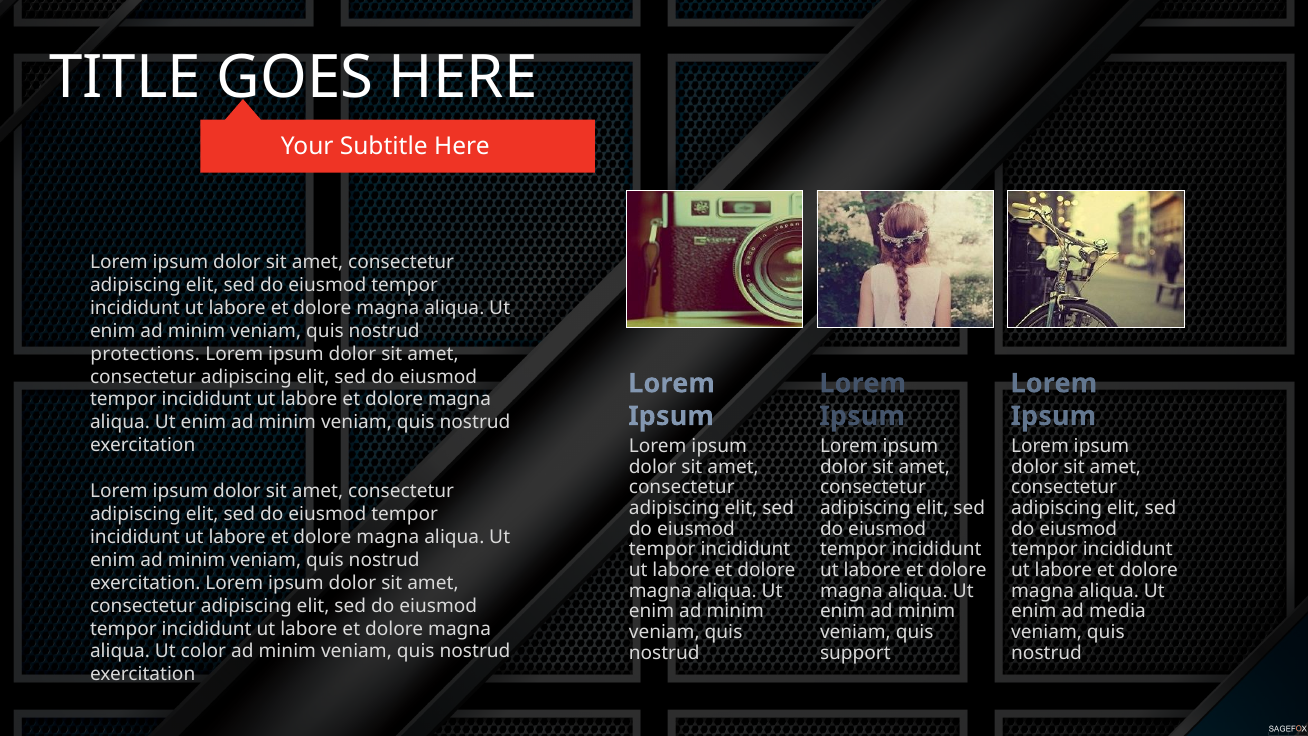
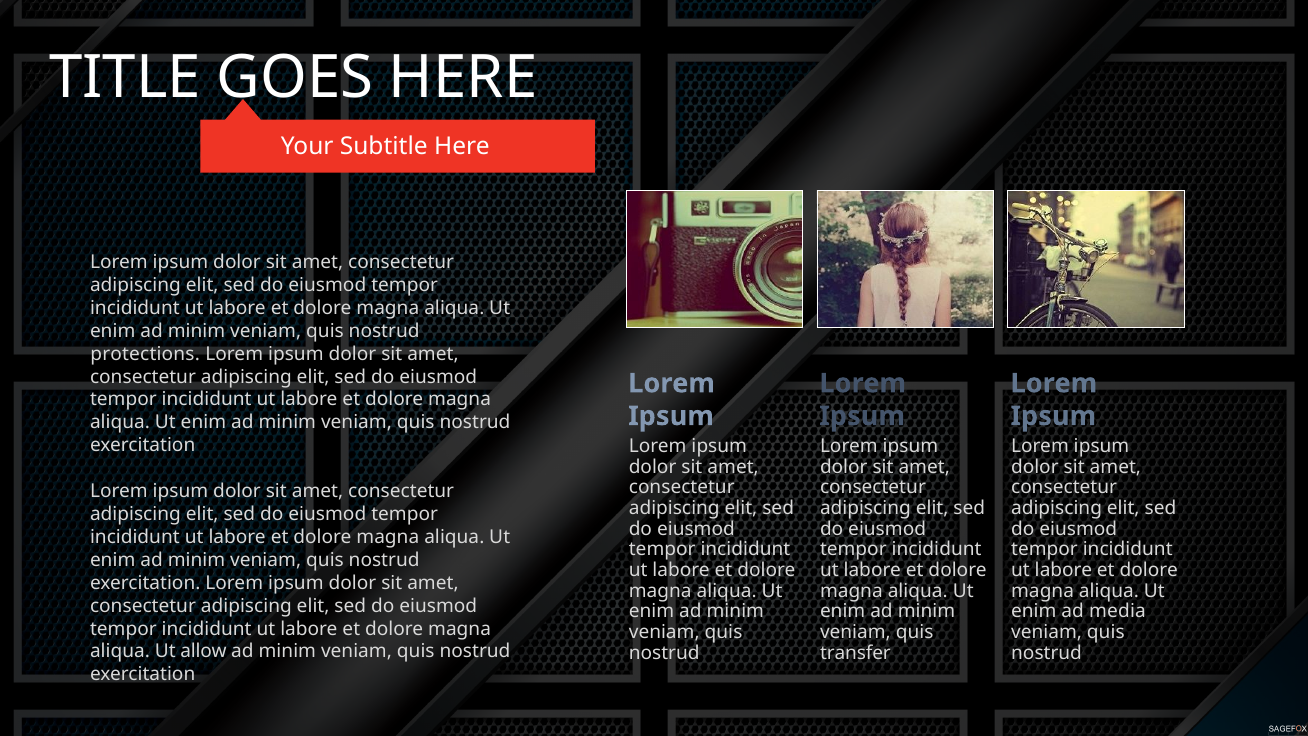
color: color -> allow
support: support -> transfer
